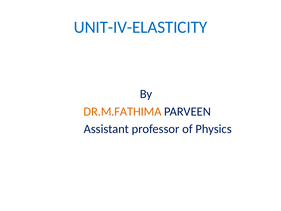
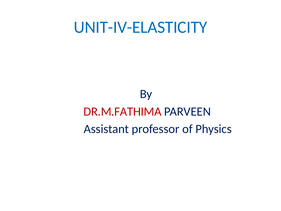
DR.M.FATHIMA colour: orange -> red
